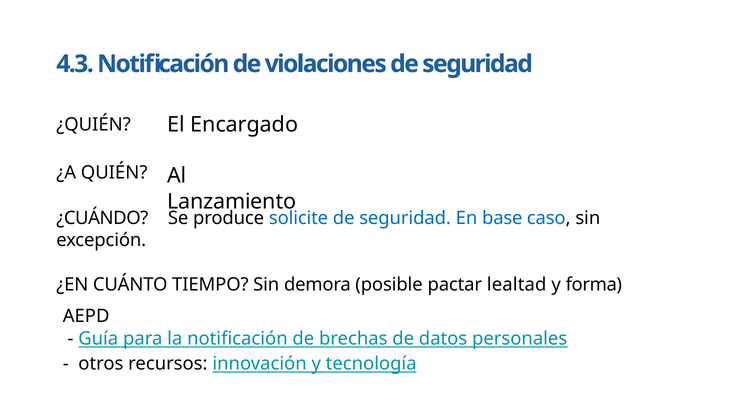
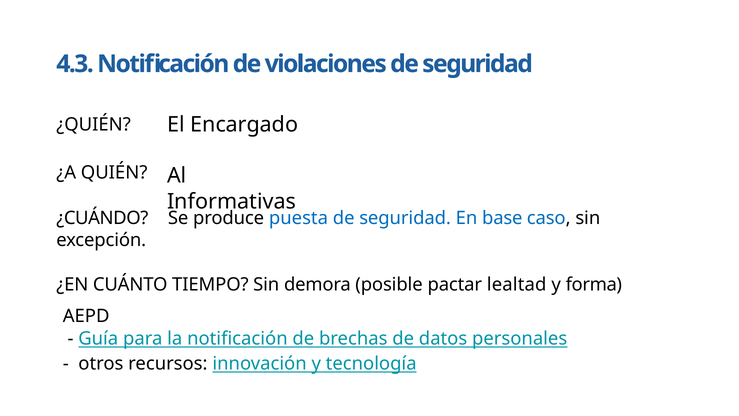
Lanzamiento: Lanzamiento -> Informativas
solicite: solicite -> puesta
